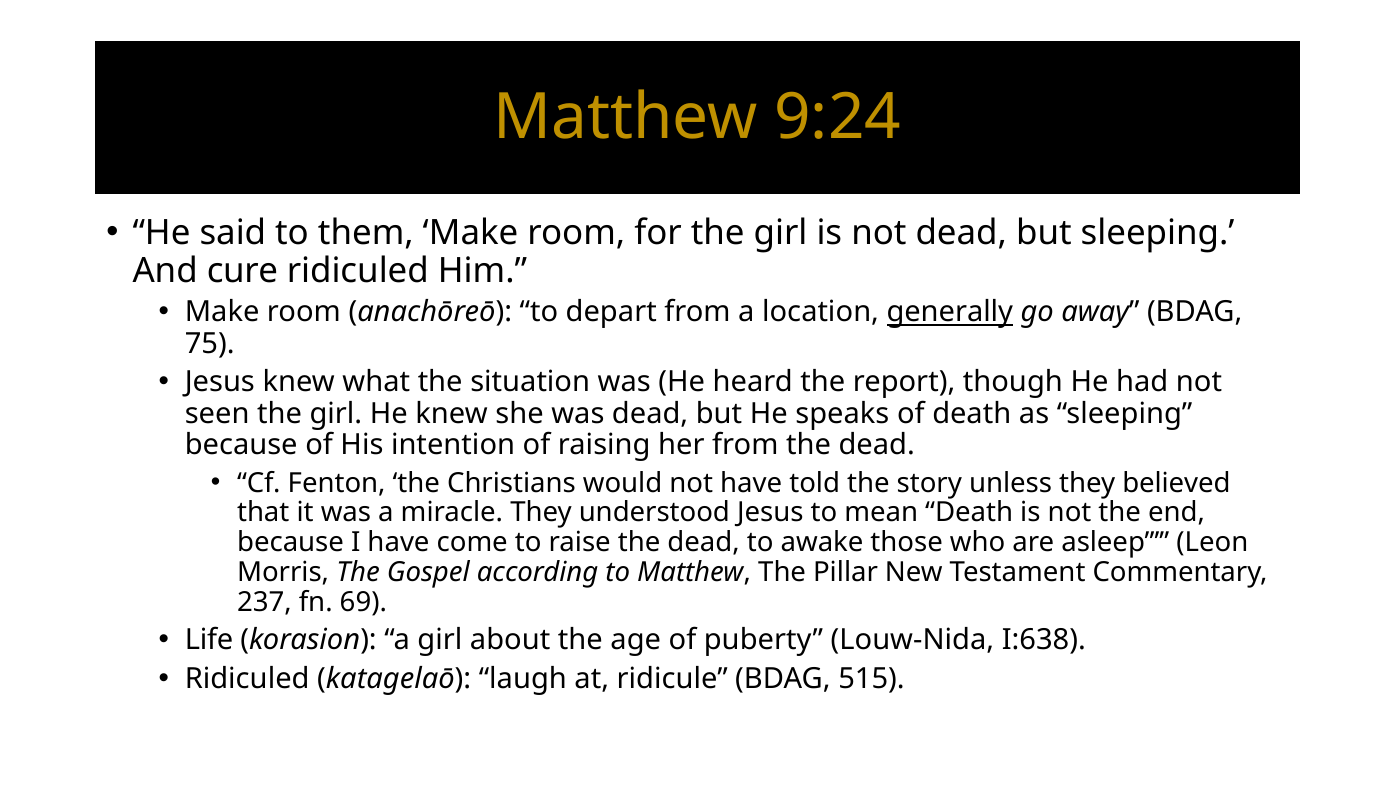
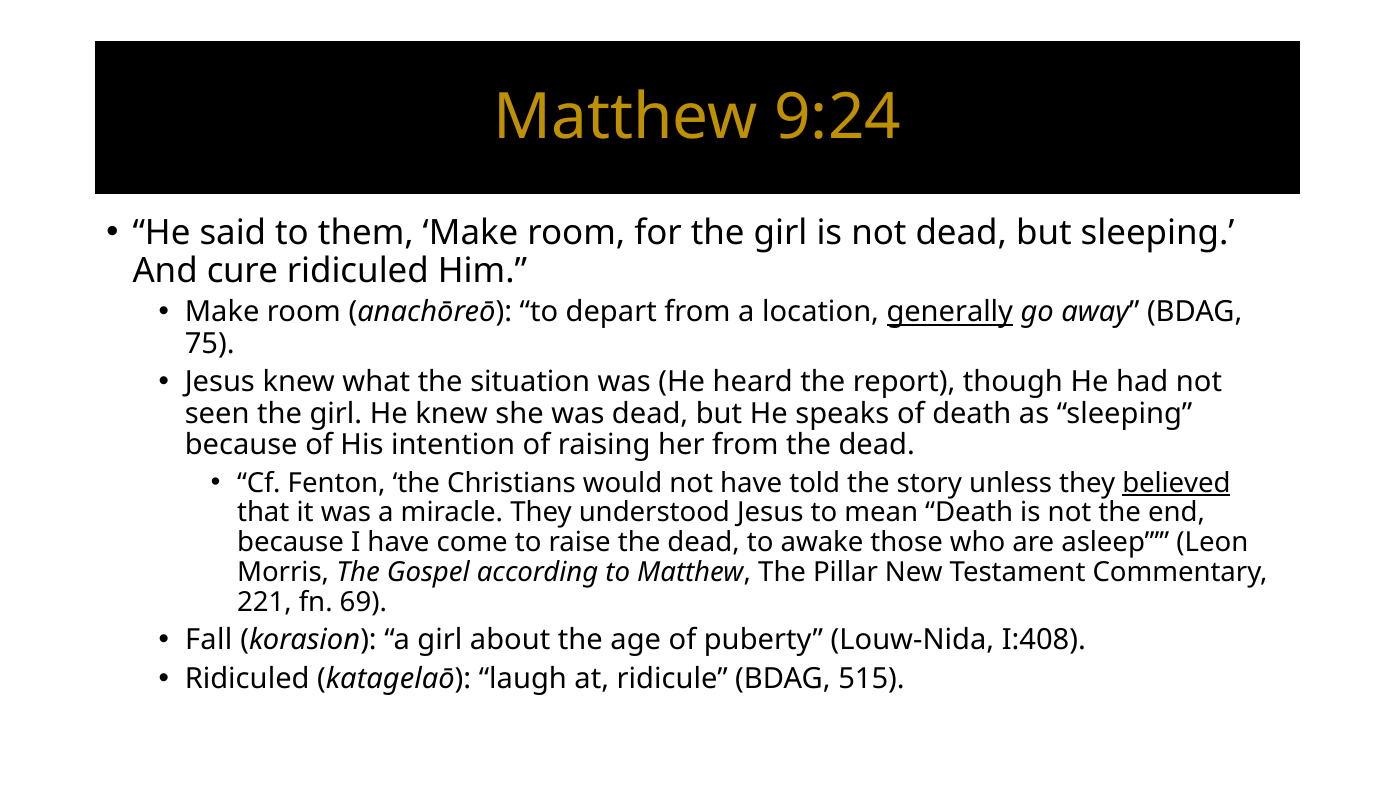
believed underline: none -> present
237: 237 -> 221
Life: Life -> Fall
I:638: I:638 -> I:408
